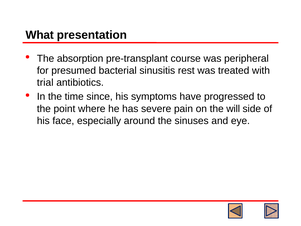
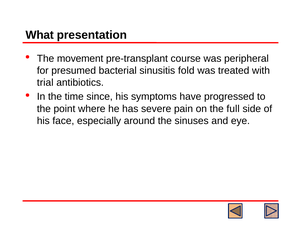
absorption: absorption -> movement
rest: rest -> fold
will: will -> full
